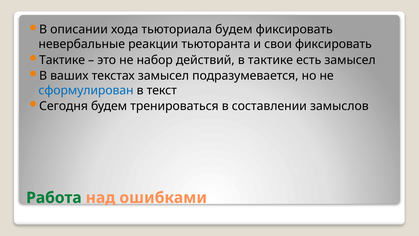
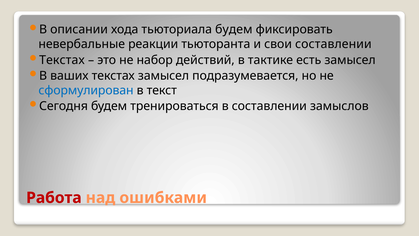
свои фиксировать: фиксировать -> составлении
Тактике at (62, 60): Тактике -> Текстах
Работа colour: green -> red
